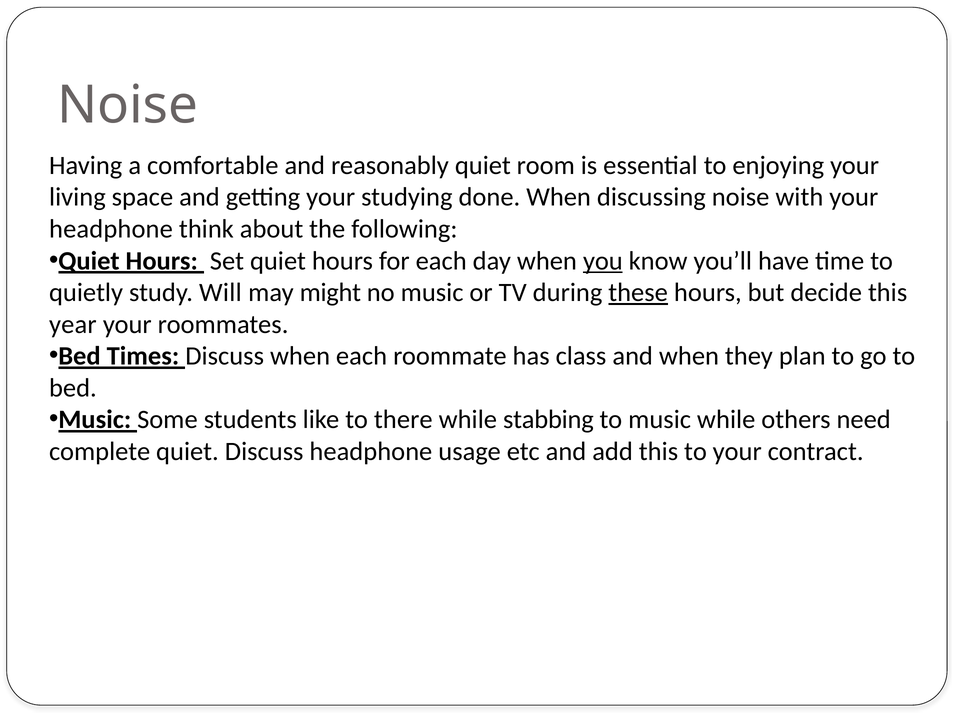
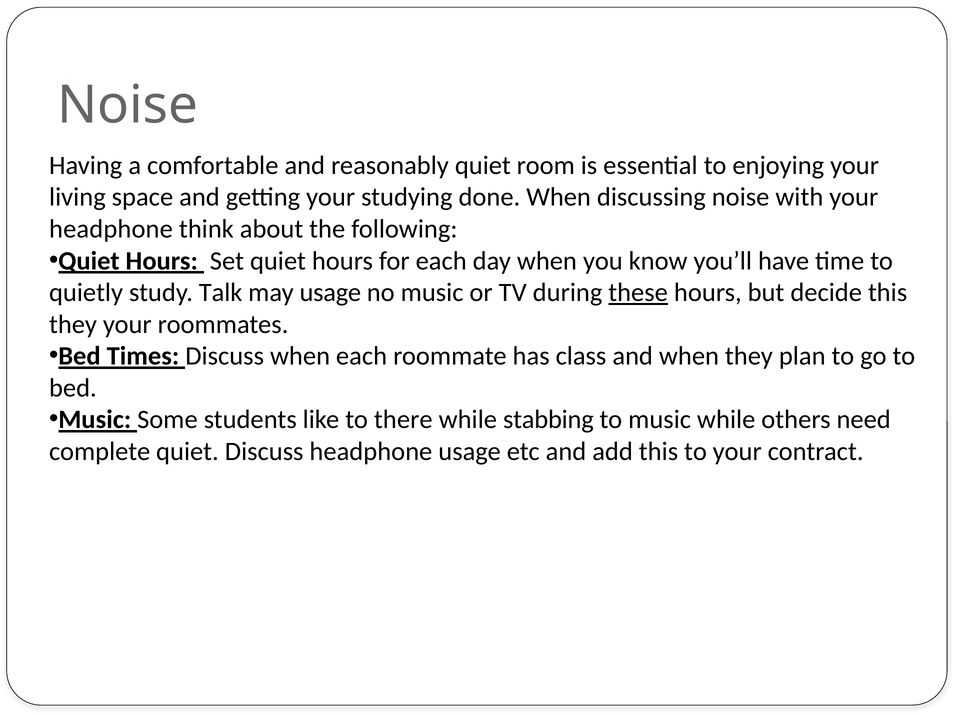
you underline: present -> none
Will: Will -> Talk
may might: might -> usage
year at (73, 325): year -> they
